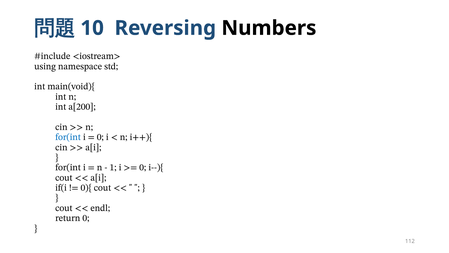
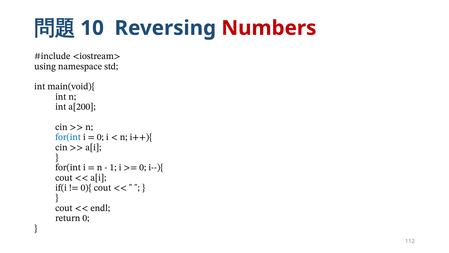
Numbers colour: black -> red
